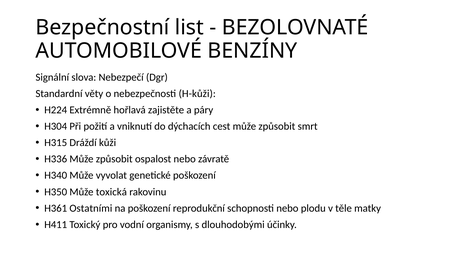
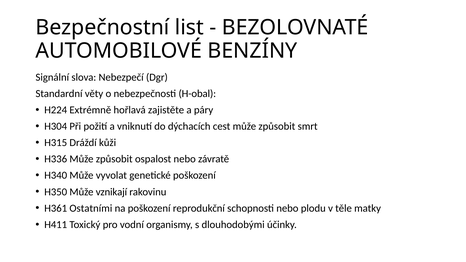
H-kůži: H-kůži -> H-obal
toxická: toxická -> vznikají
